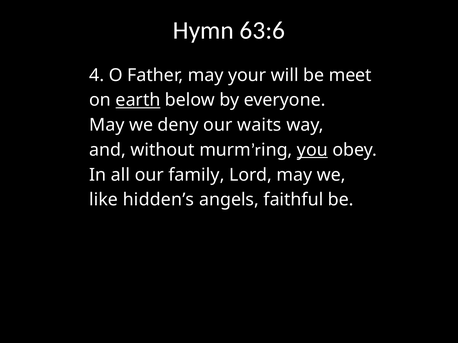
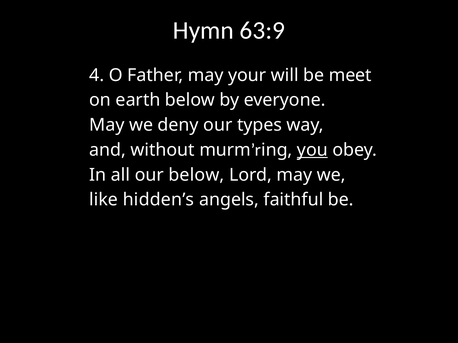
63:6: 63:6 -> 63:9
earth underline: present -> none
waits: waits -> types
our family: family -> below
